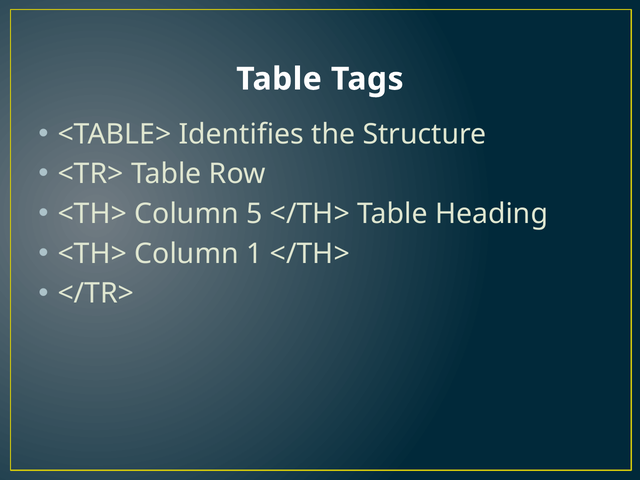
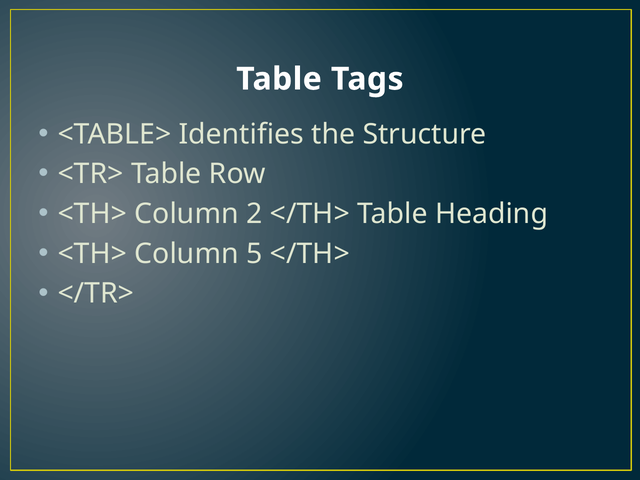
5: 5 -> 2
1: 1 -> 5
